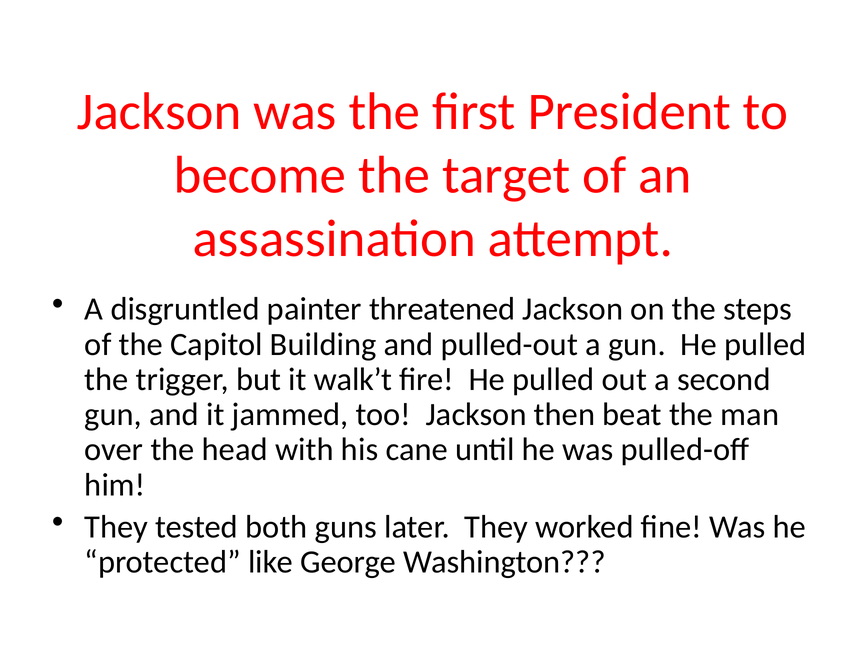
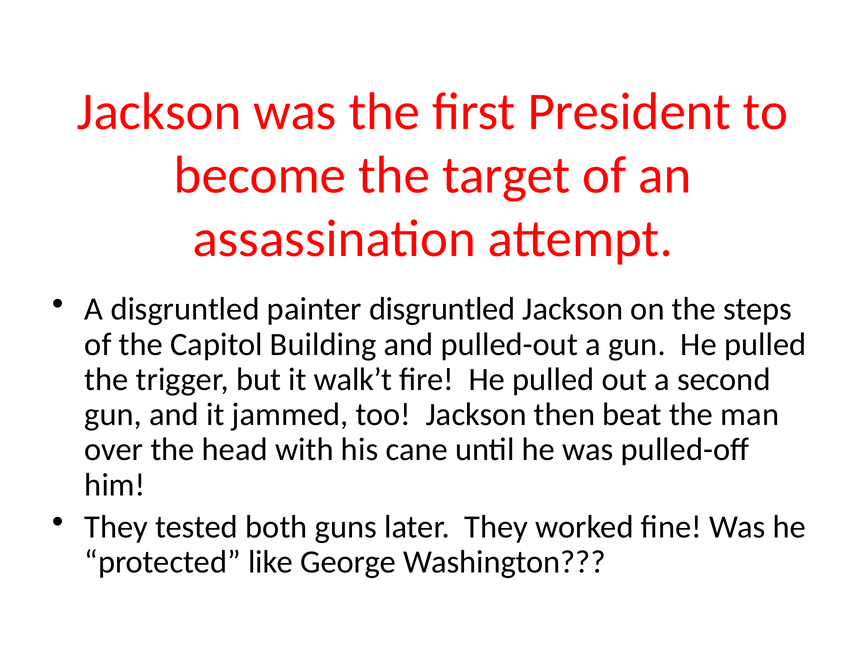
painter threatened: threatened -> disgruntled
